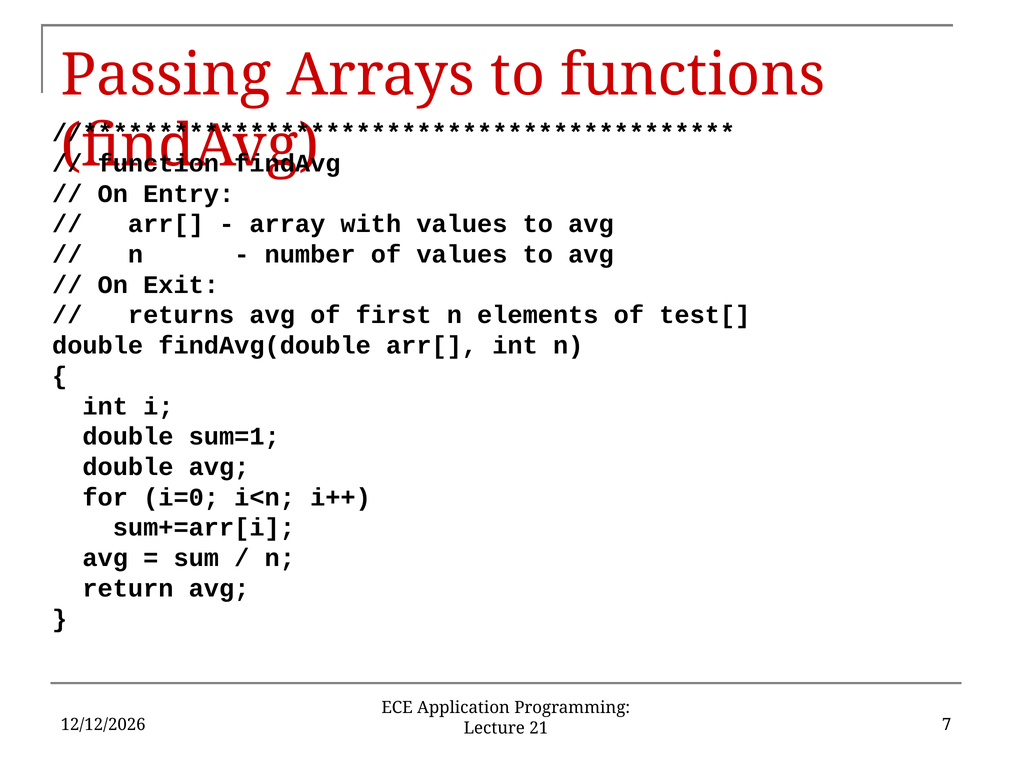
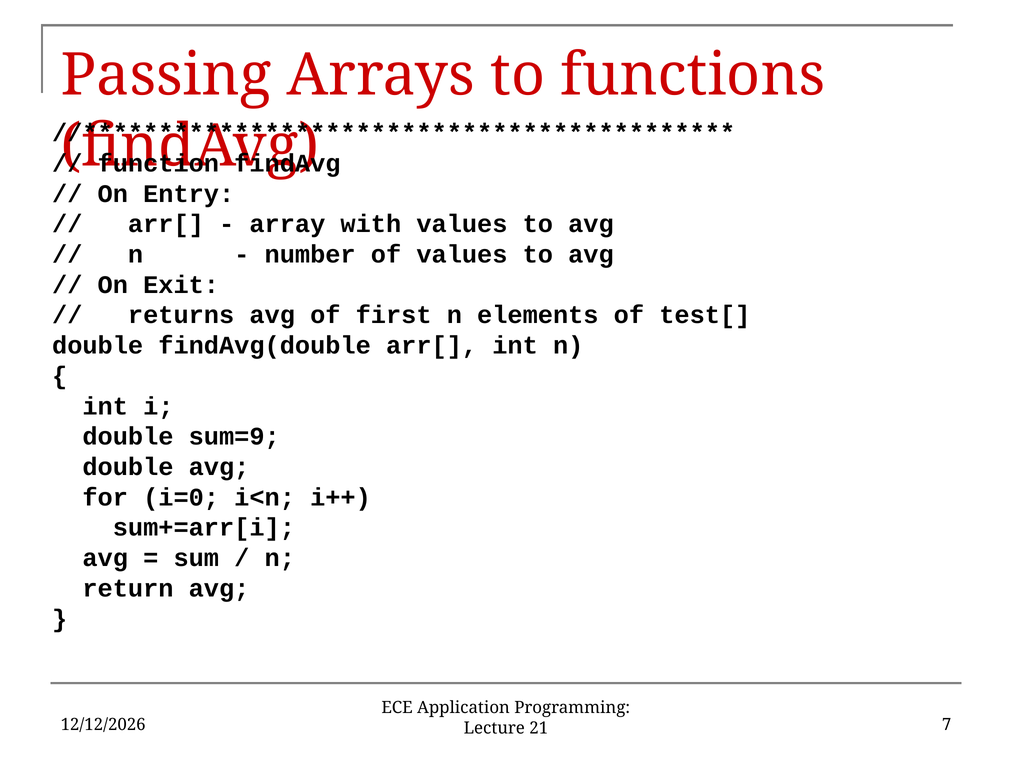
sum=1: sum=1 -> sum=9
